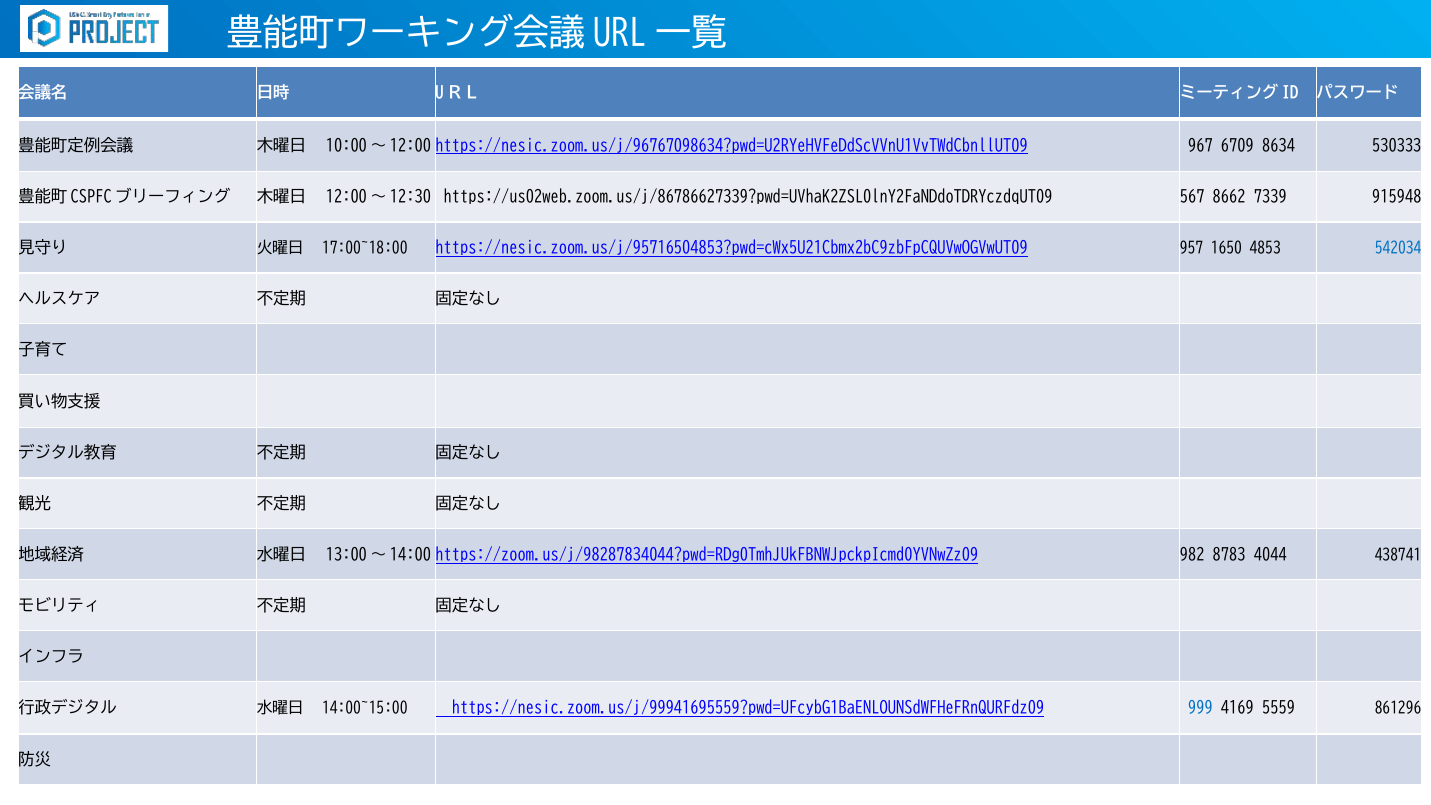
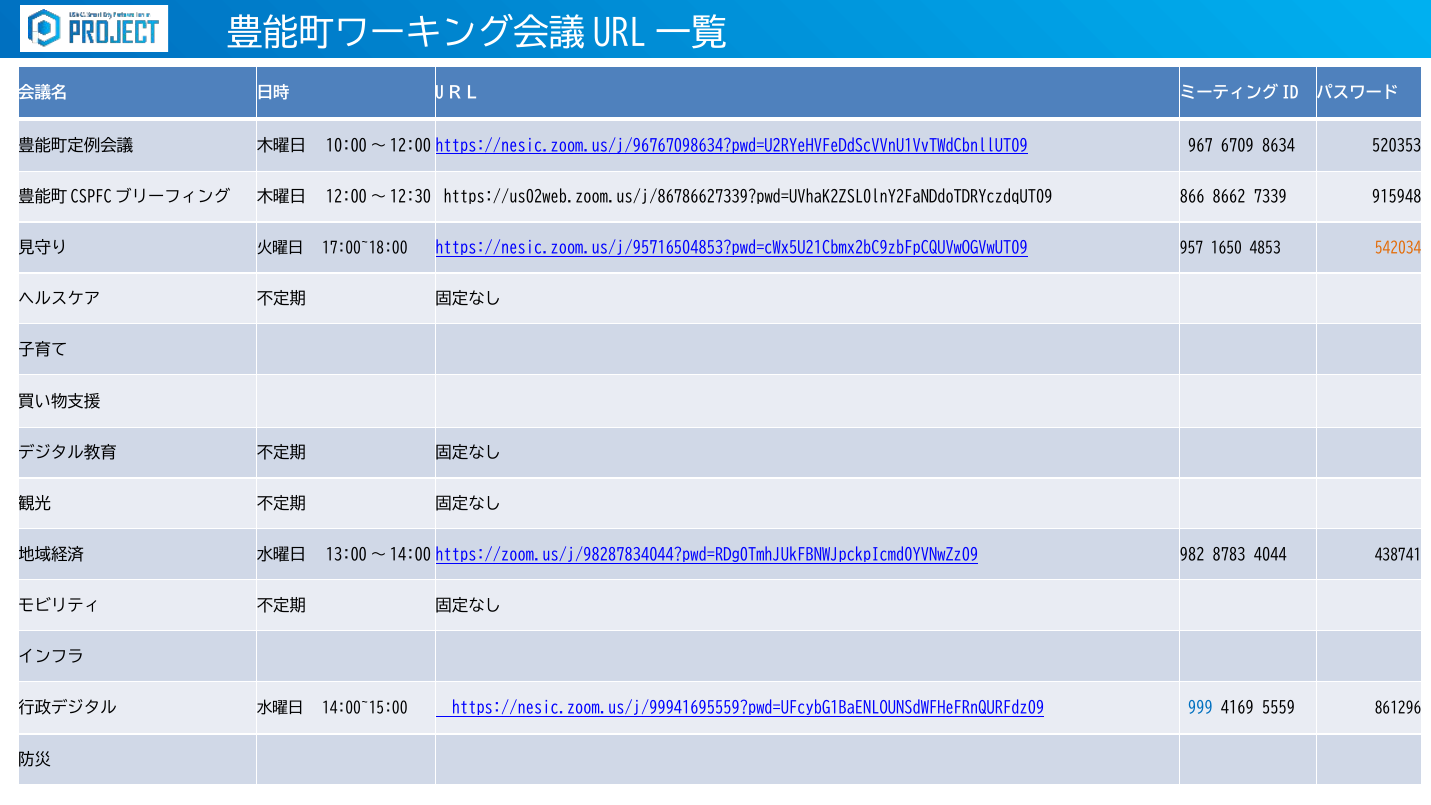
530333: 530333 -> 520353
567: 567 -> 866
542034 colour: blue -> orange
